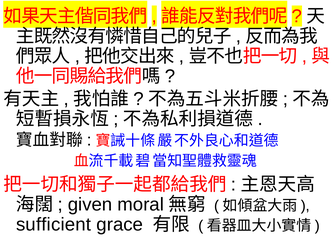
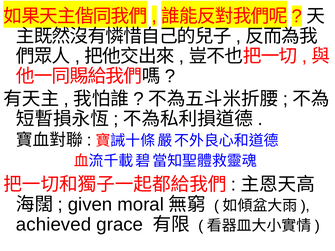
sufficient: sufficient -> achieved
